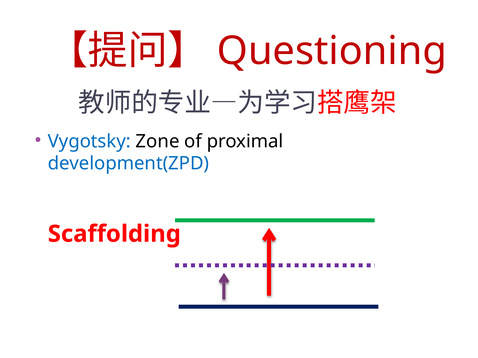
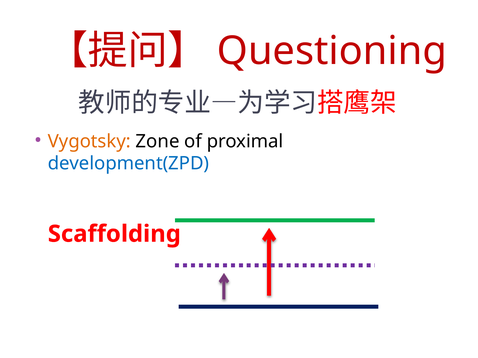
Vygotsky colour: blue -> orange
